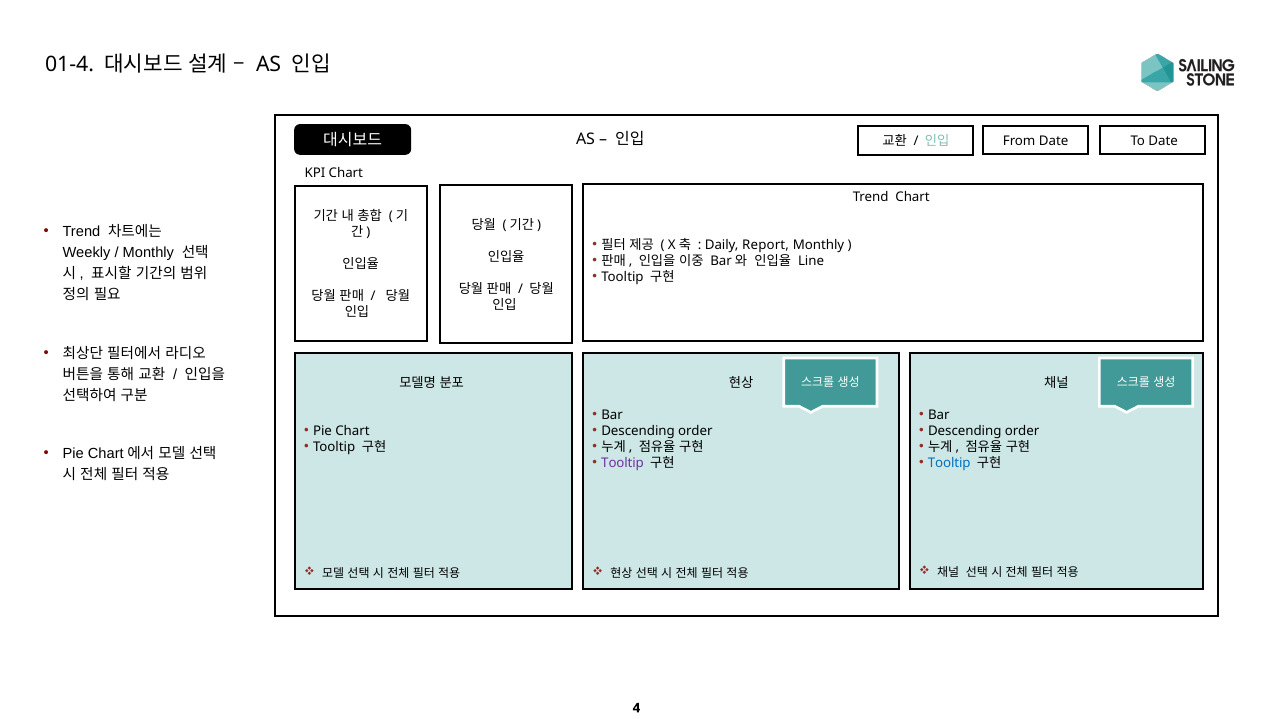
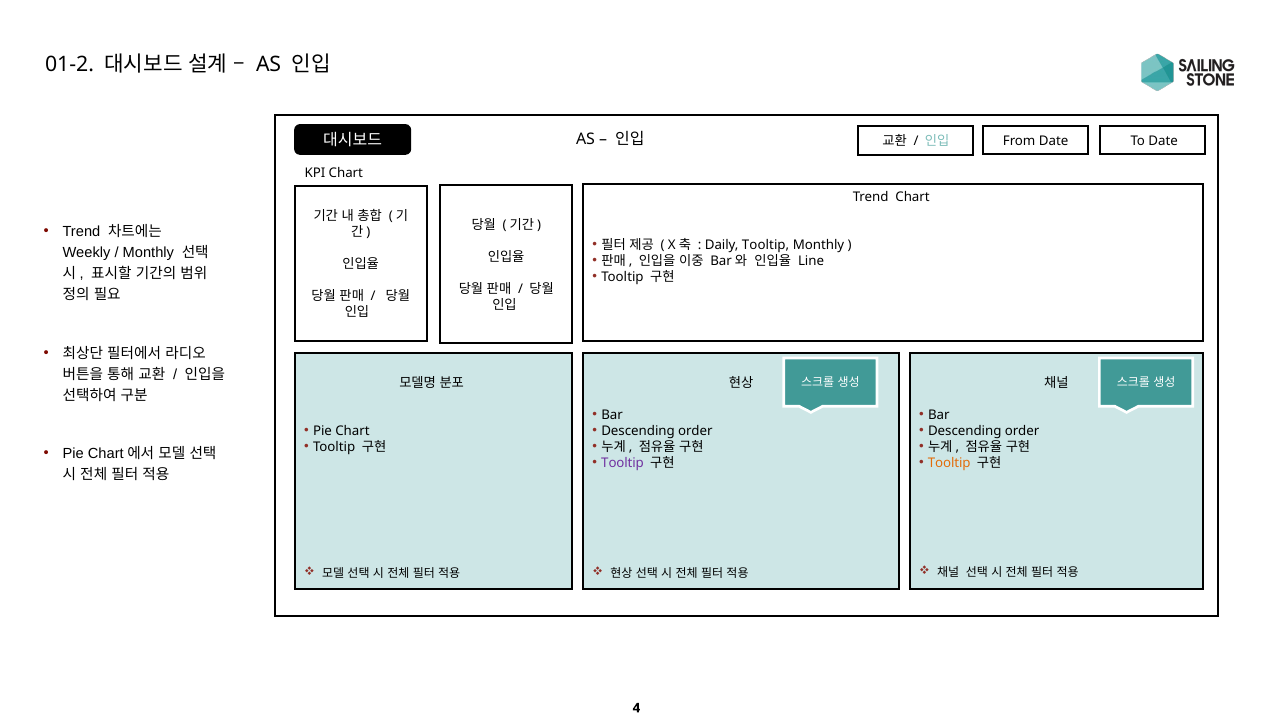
01-4: 01-4 -> 01-2
Daily Report: Report -> Tooltip
Tooltip at (949, 463) colour: blue -> orange
